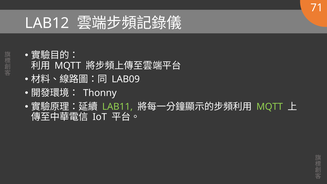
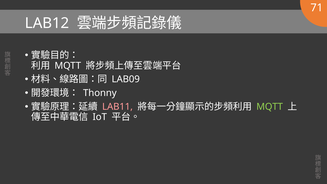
LAB11 colour: light green -> pink
